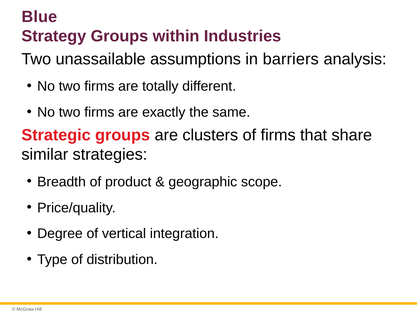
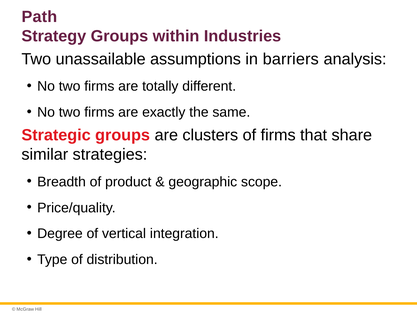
Blue: Blue -> Path
